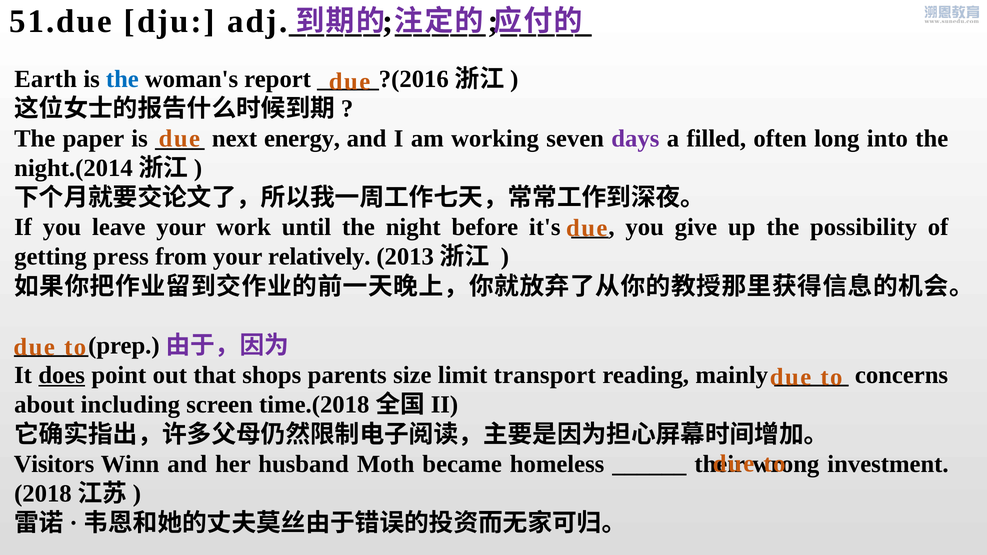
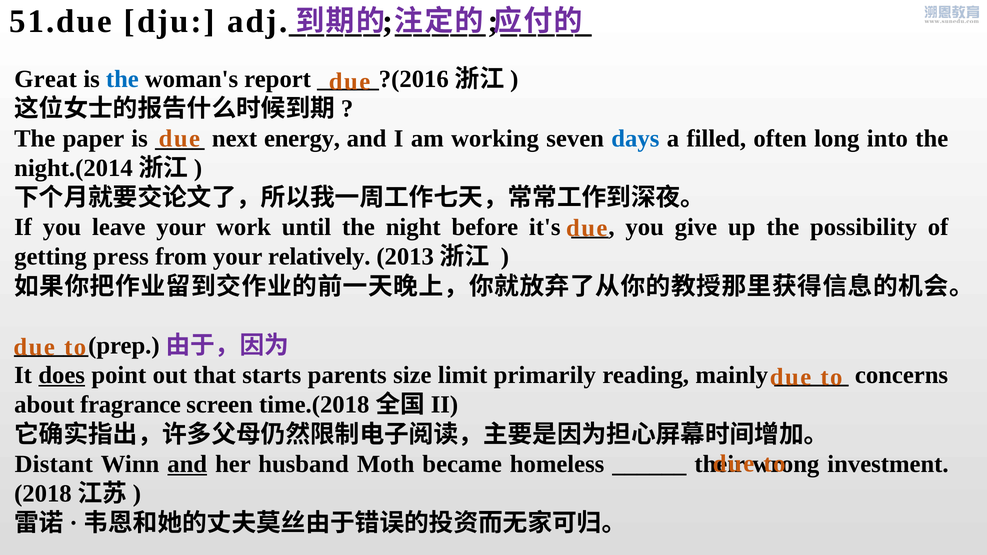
Earth: Earth -> Great
days colour: purple -> blue
shops: shops -> starts
transport: transport -> primarily
including: including -> fragrance
Visitors: Visitors -> Distant
and at (187, 464) underline: none -> present
